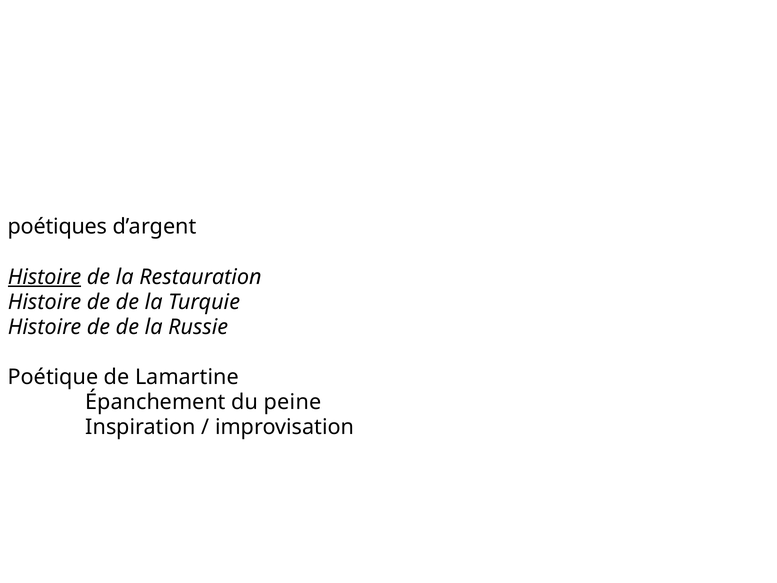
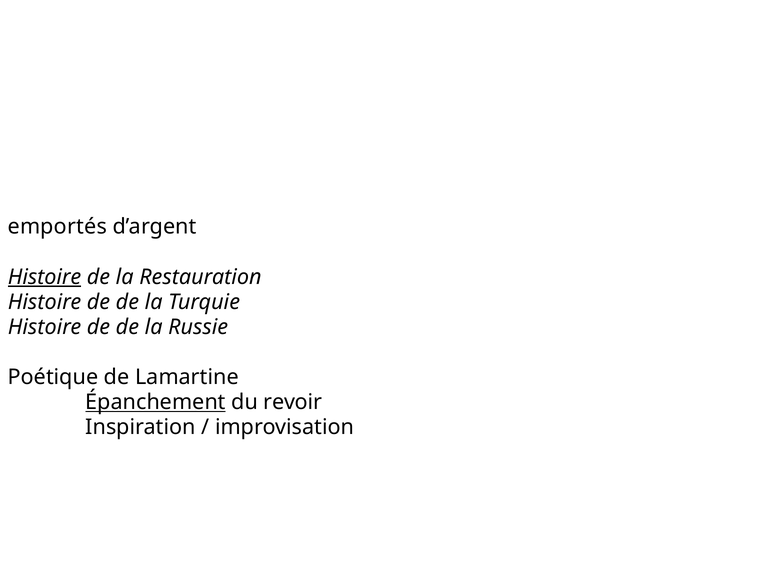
poétiques: poétiques -> emportés
Épanchement underline: none -> present
peine: peine -> revoir
